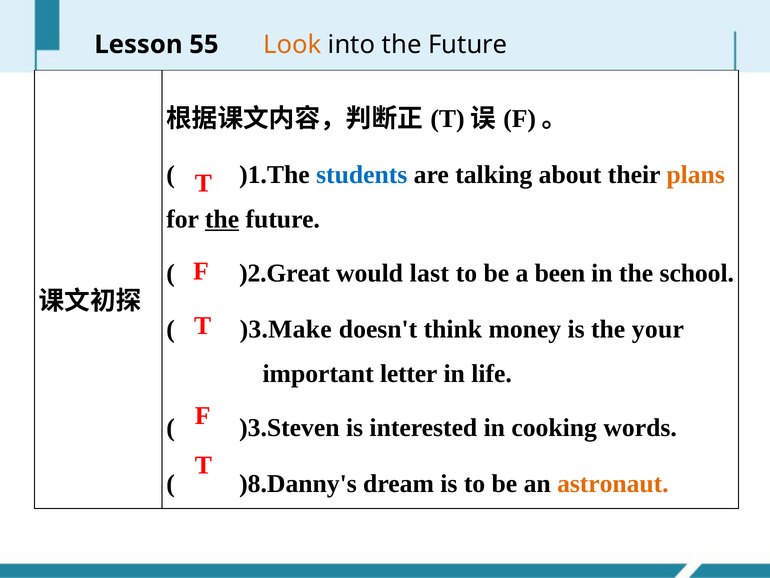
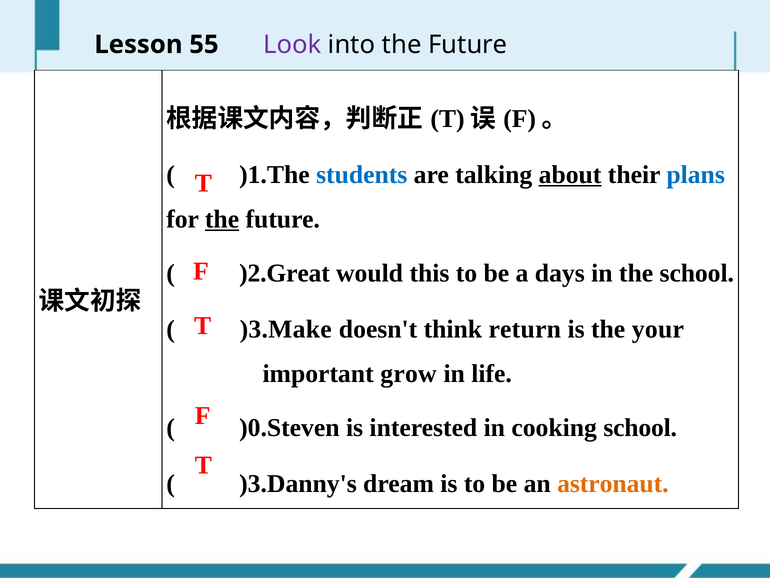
Look colour: orange -> purple
about underline: none -> present
plans colour: orange -> blue
last: last -> this
been: been -> days
money: money -> return
letter: letter -> grow
)3.Steven: )3.Steven -> )0.Steven
cooking words: words -> school
)8.Danny's: )8.Danny's -> )3.Danny's
